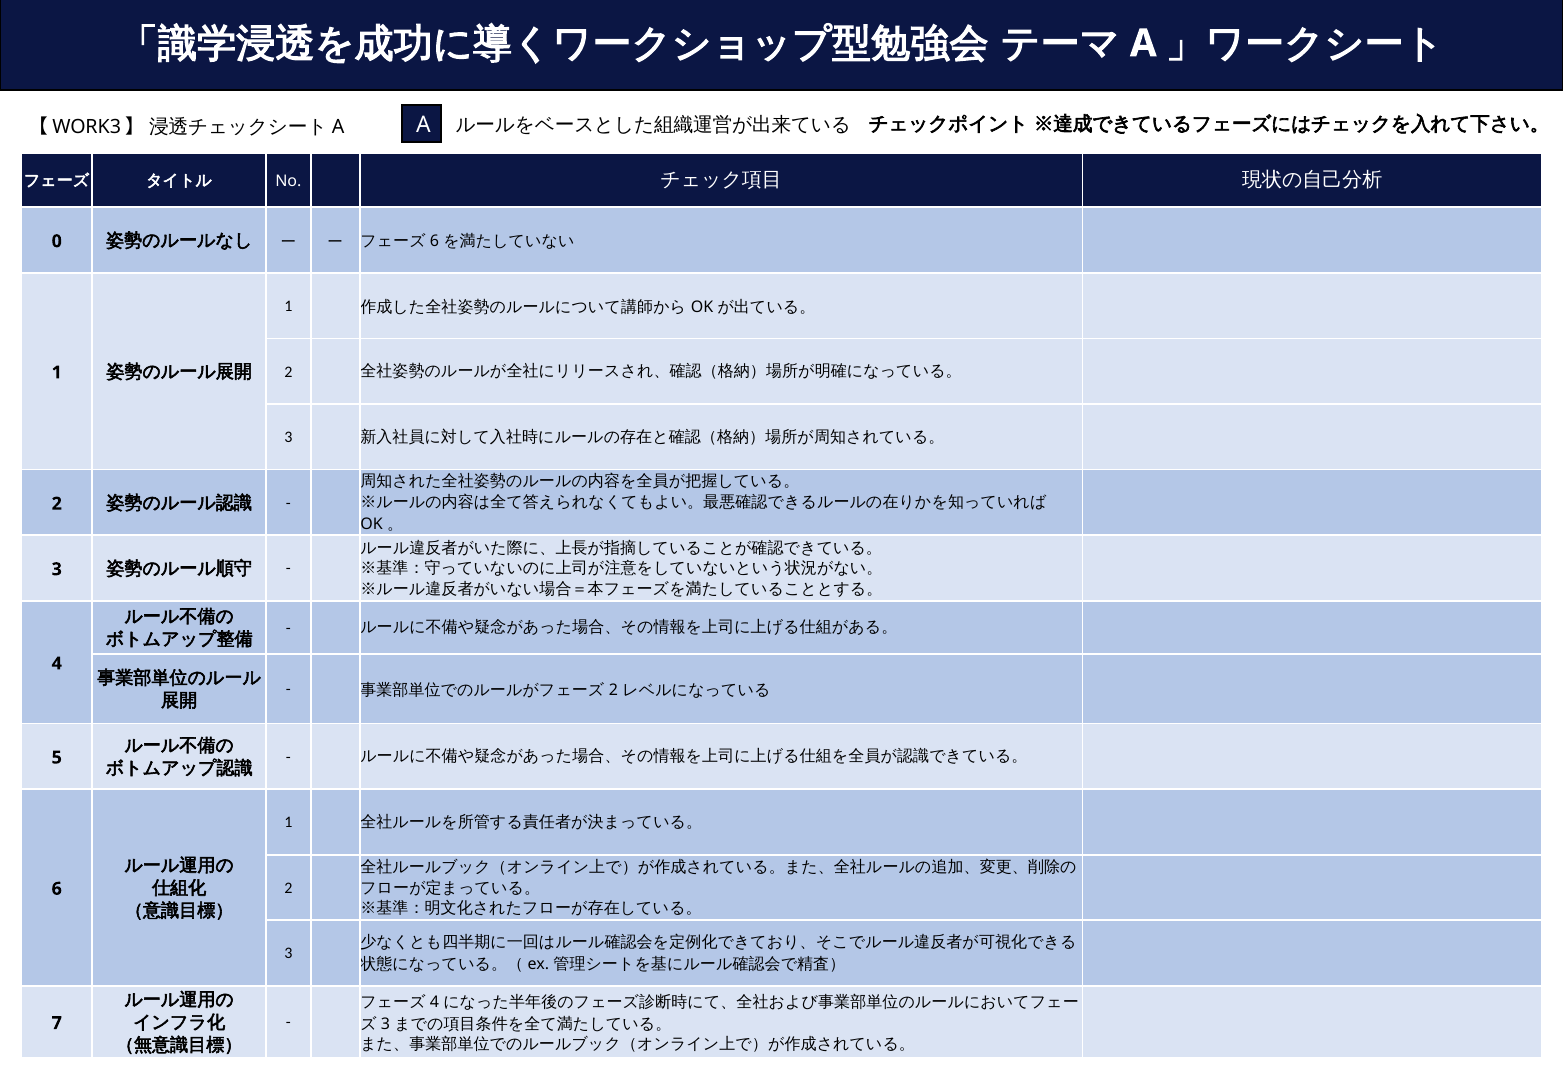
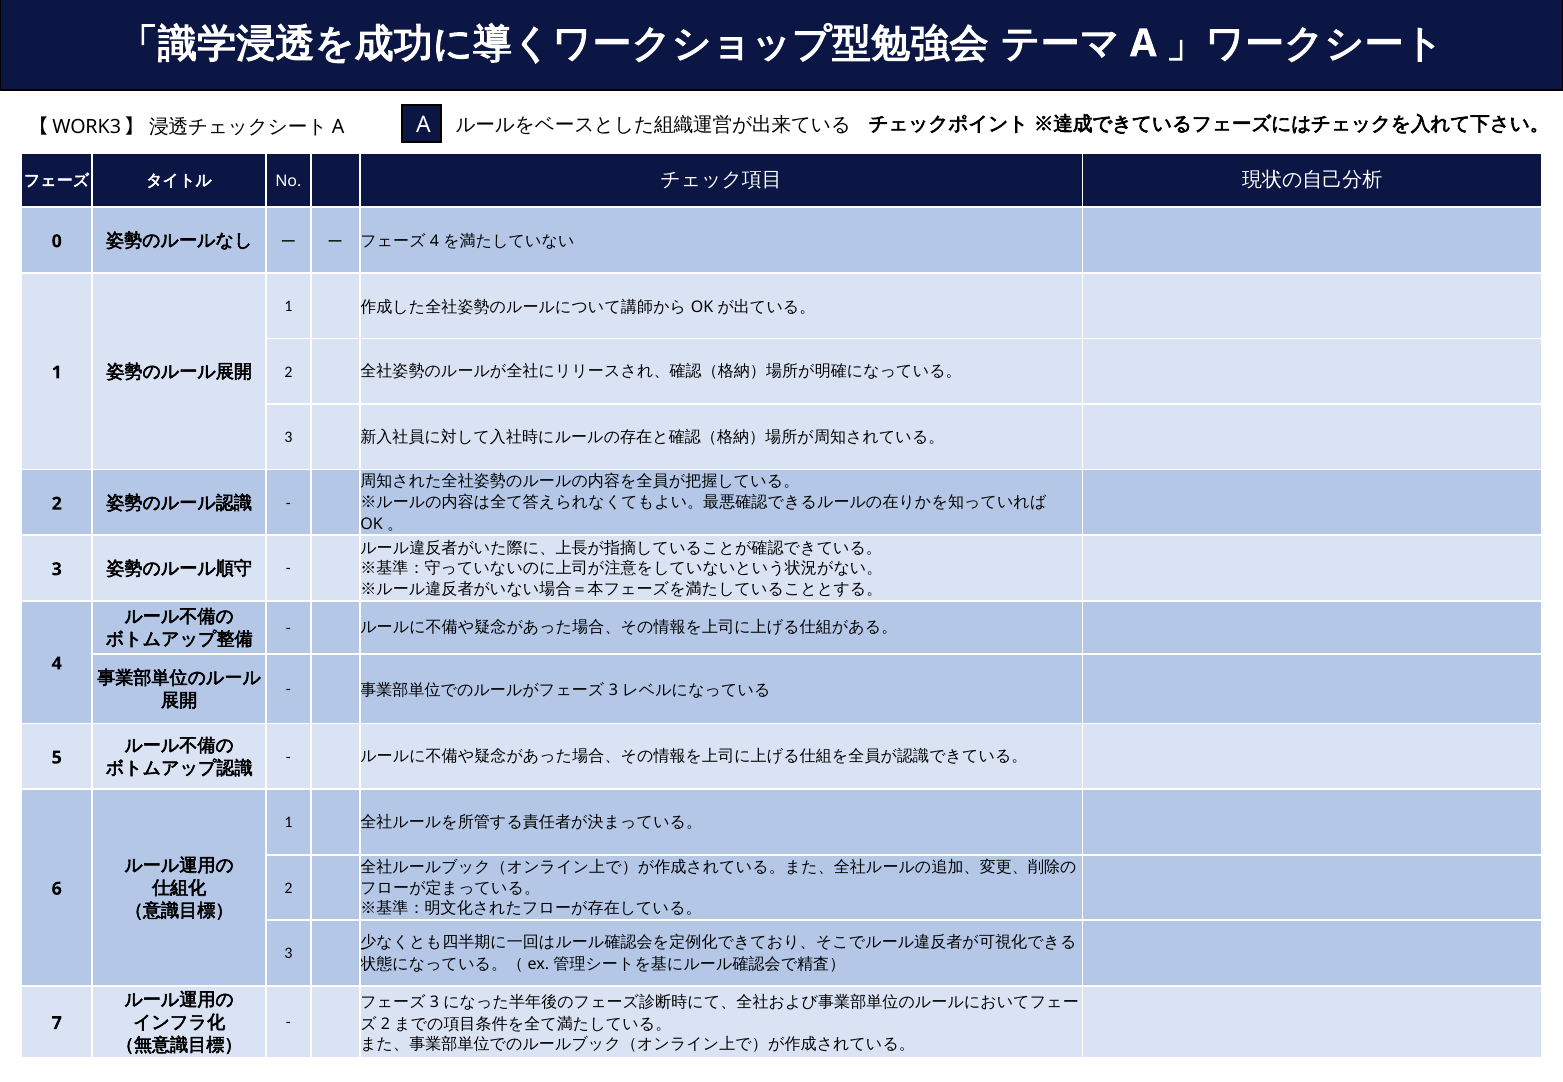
6 at (434, 241): 6 -> 4
2 at (614, 690): 2 -> 3
4 at (434, 1002): 4 -> 3
3 at (385, 1024): 3 -> 2
